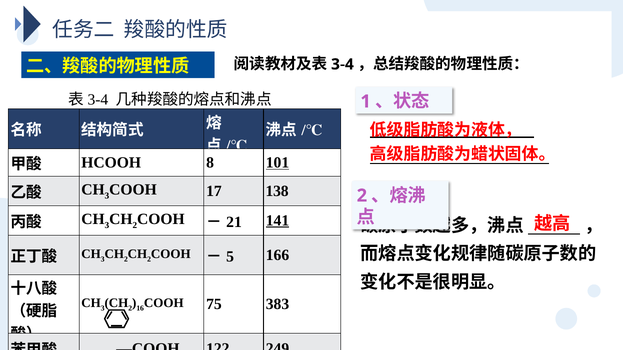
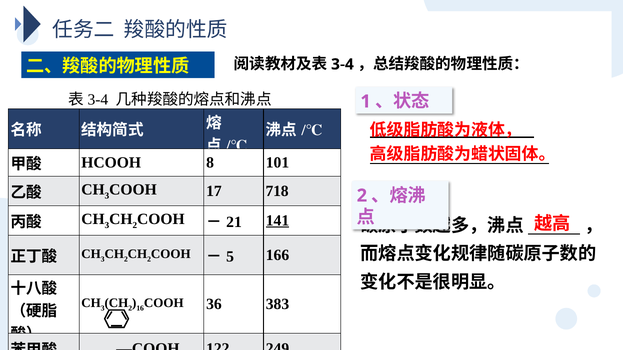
101 underline: present -> none
138: 138 -> 718
75: 75 -> 36
